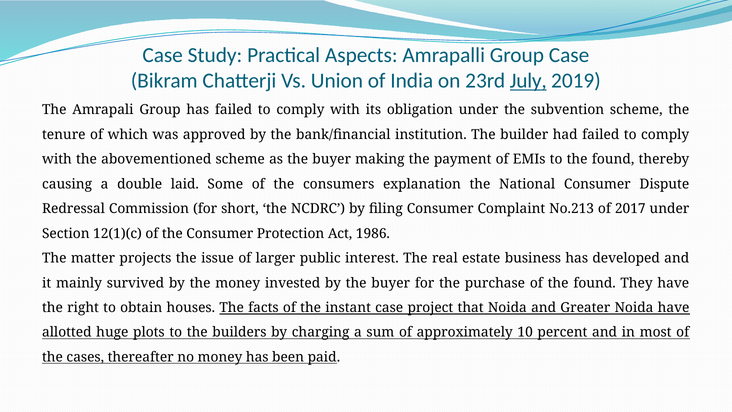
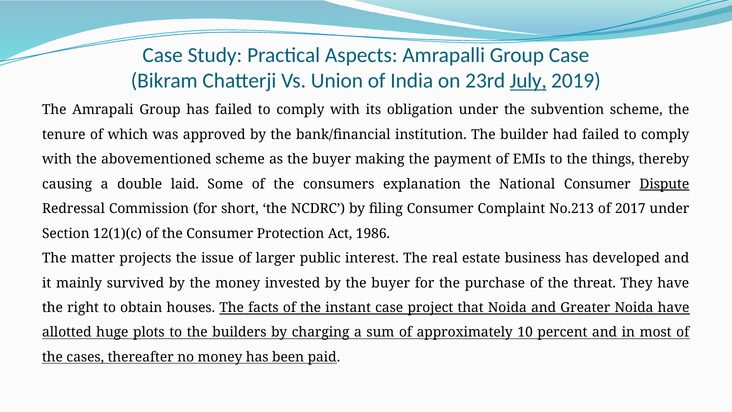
to the found: found -> things
Dispute underline: none -> present
of the found: found -> threat
